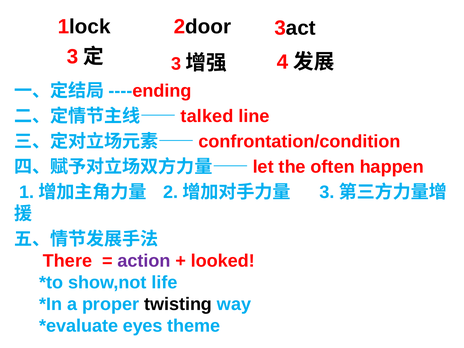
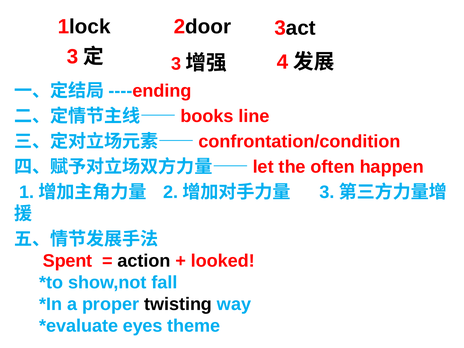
talked: talked -> books
There: There -> Spent
action colour: purple -> black
life: life -> fall
